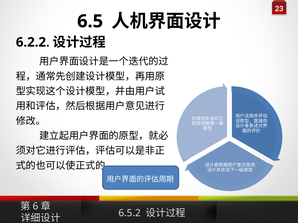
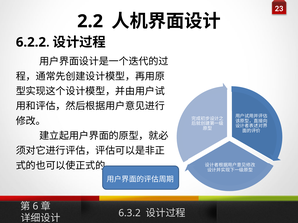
6.5: 6.5 -> 2.2
6.5.2: 6.5.2 -> 6.3.2
